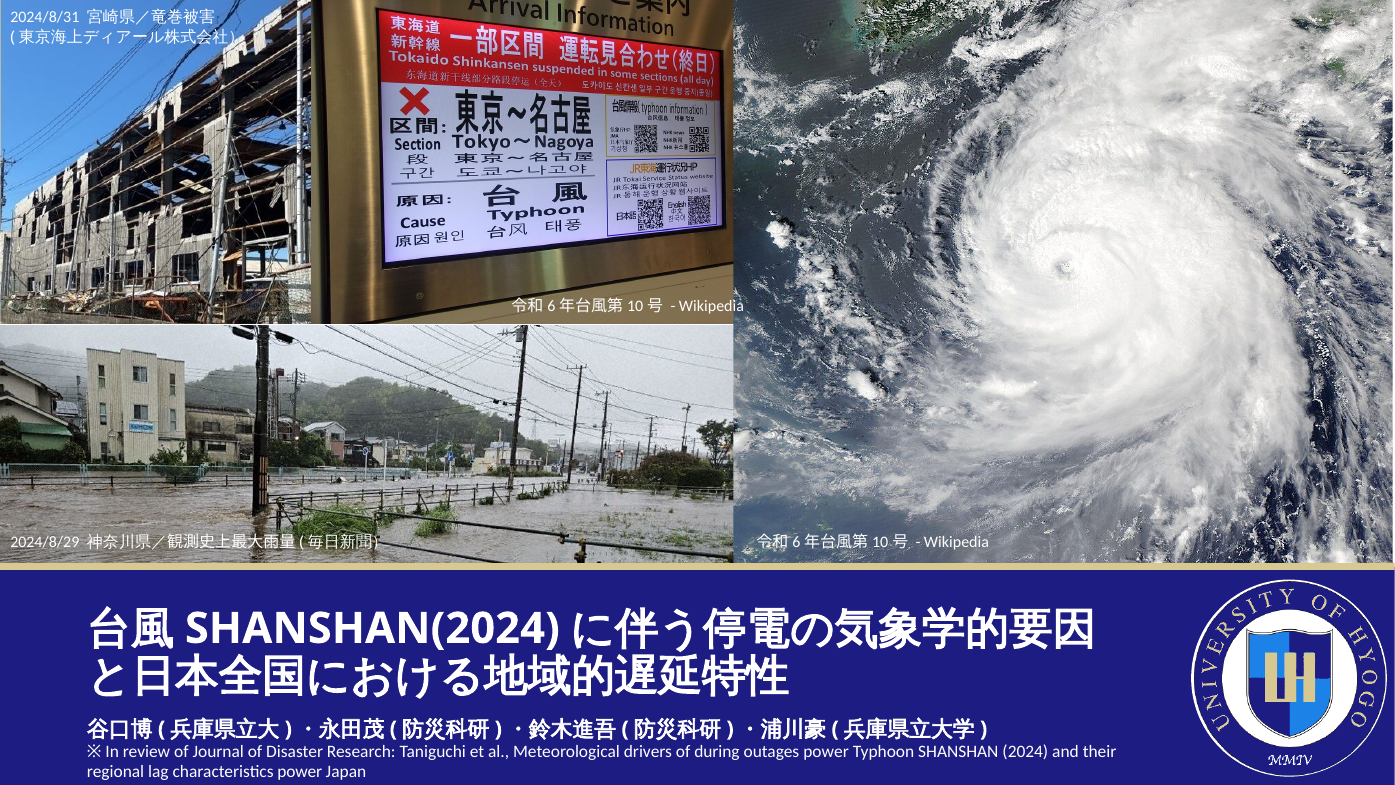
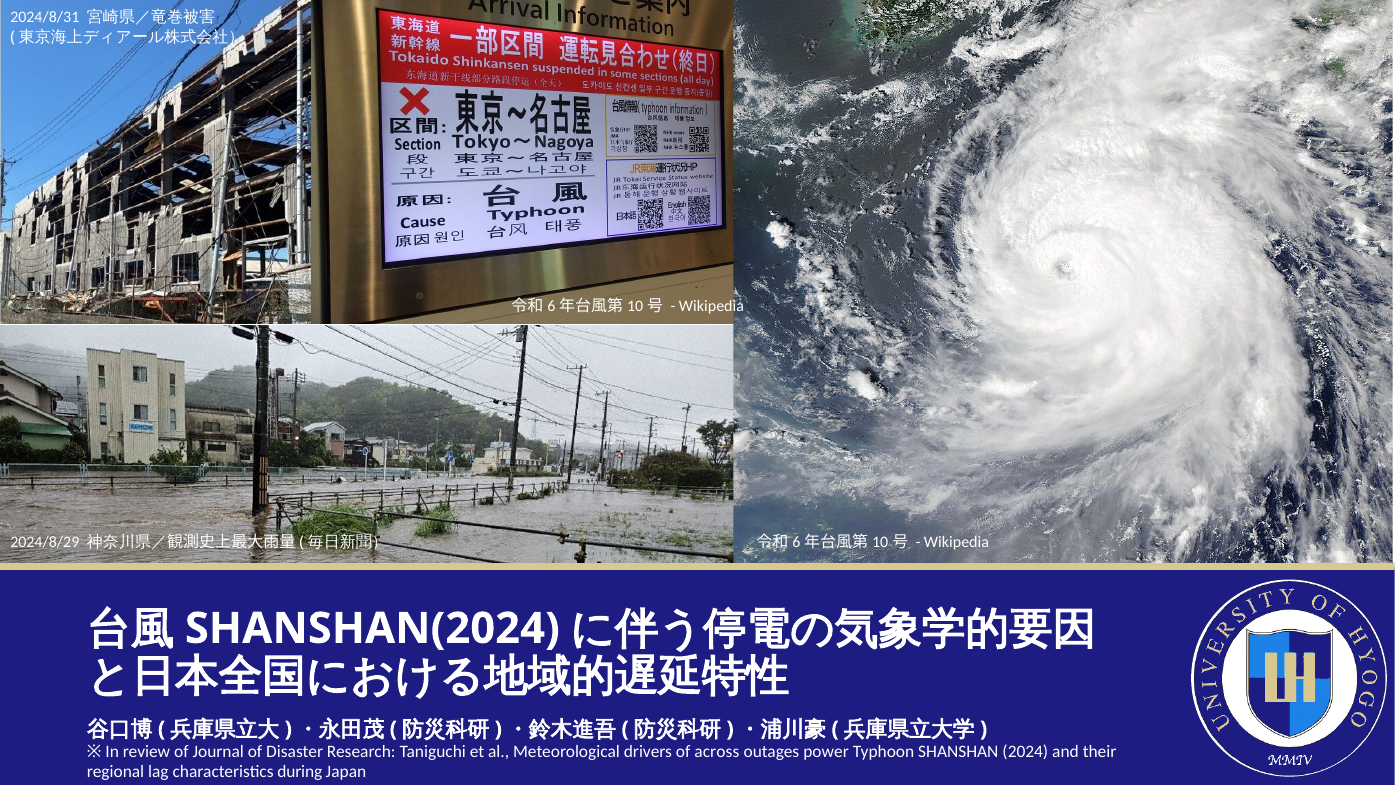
during: during -> across
characteristics power: power -> during
